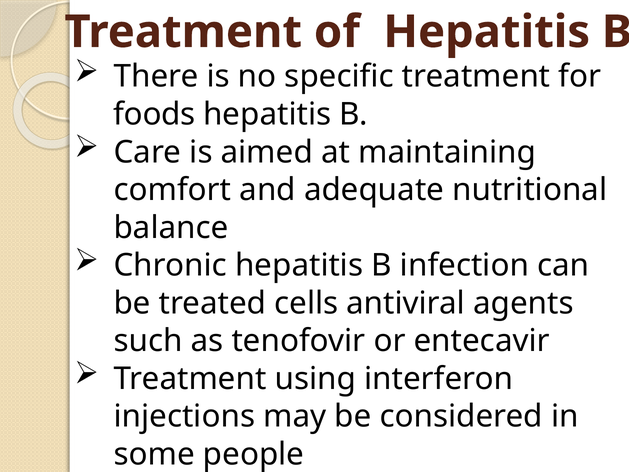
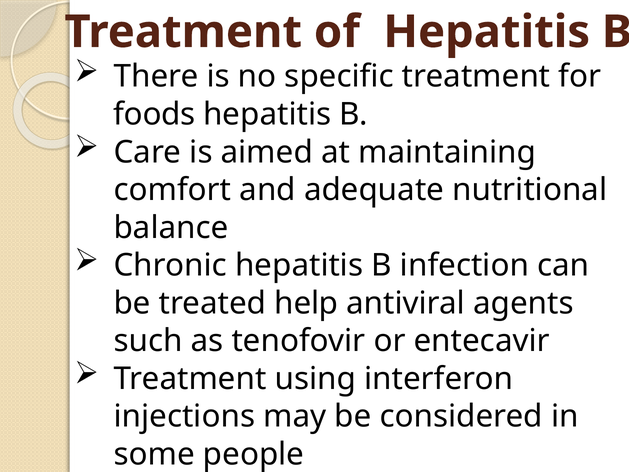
cells: cells -> help
